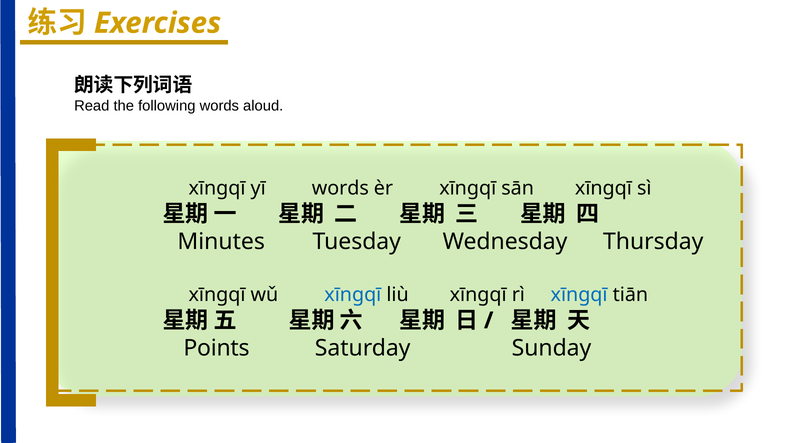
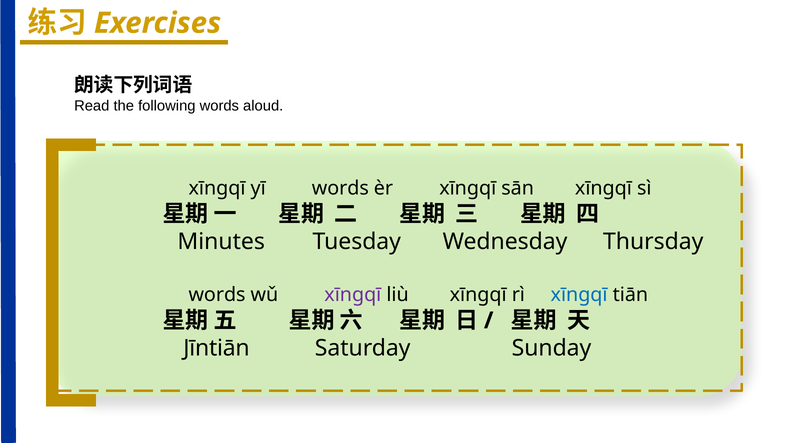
xīngqī at (217, 295): xīngqī -> words
xīnɡqī at (353, 295) colour: blue -> purple
Points: Points -> Jīntiān
